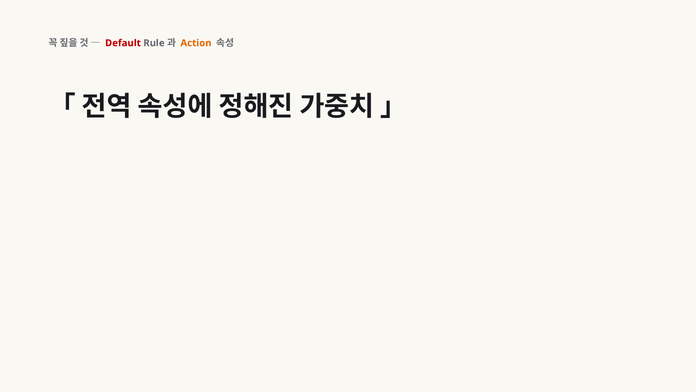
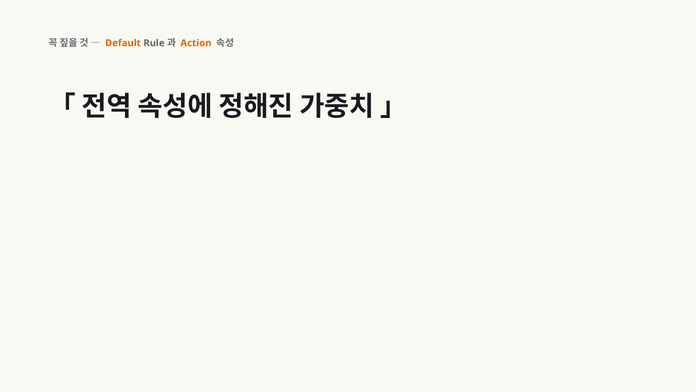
Default colour: red -> orange
